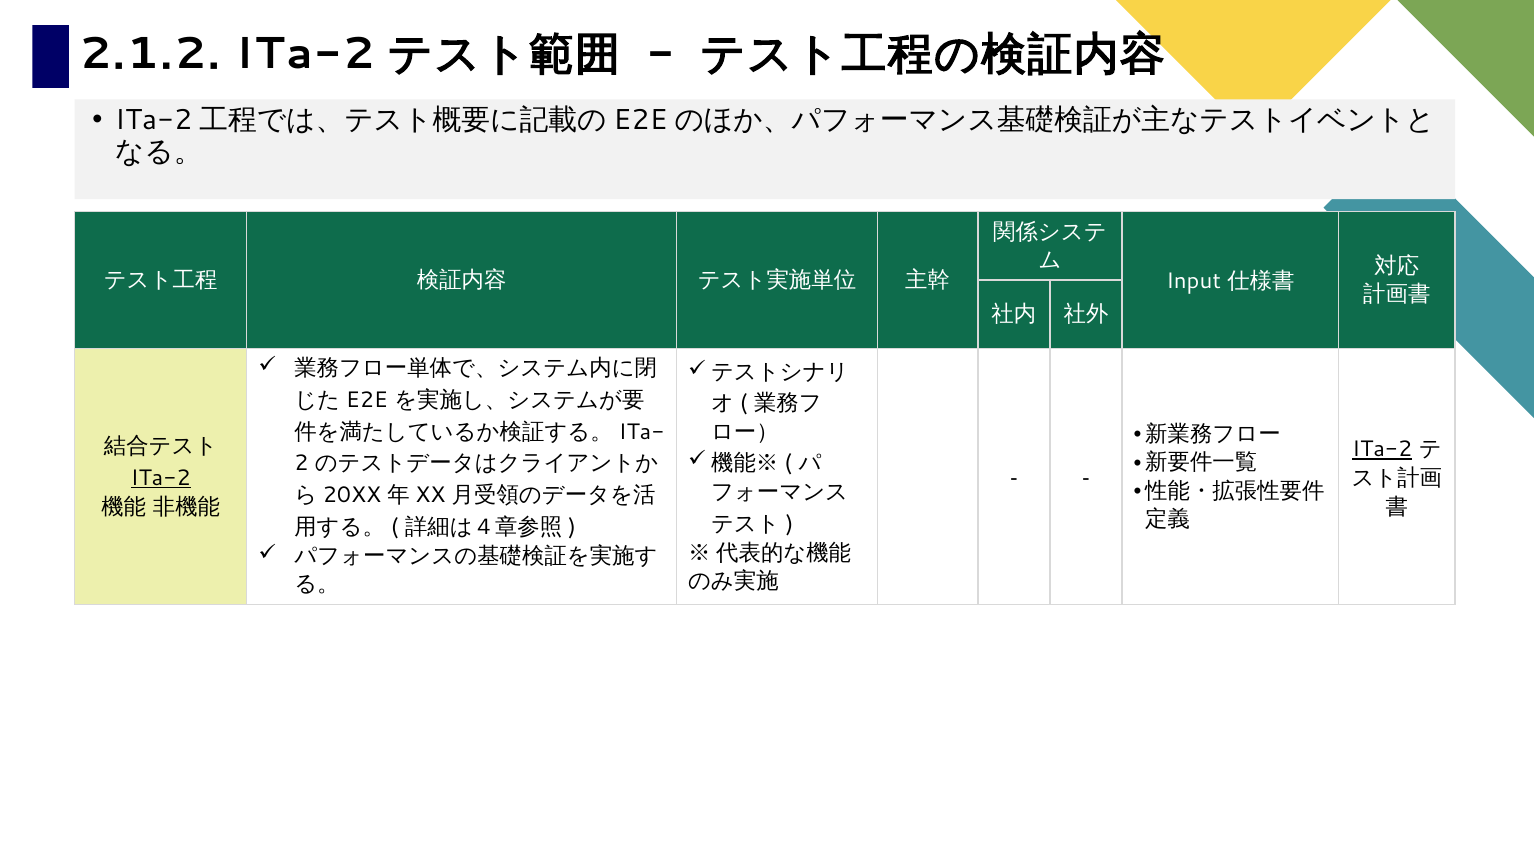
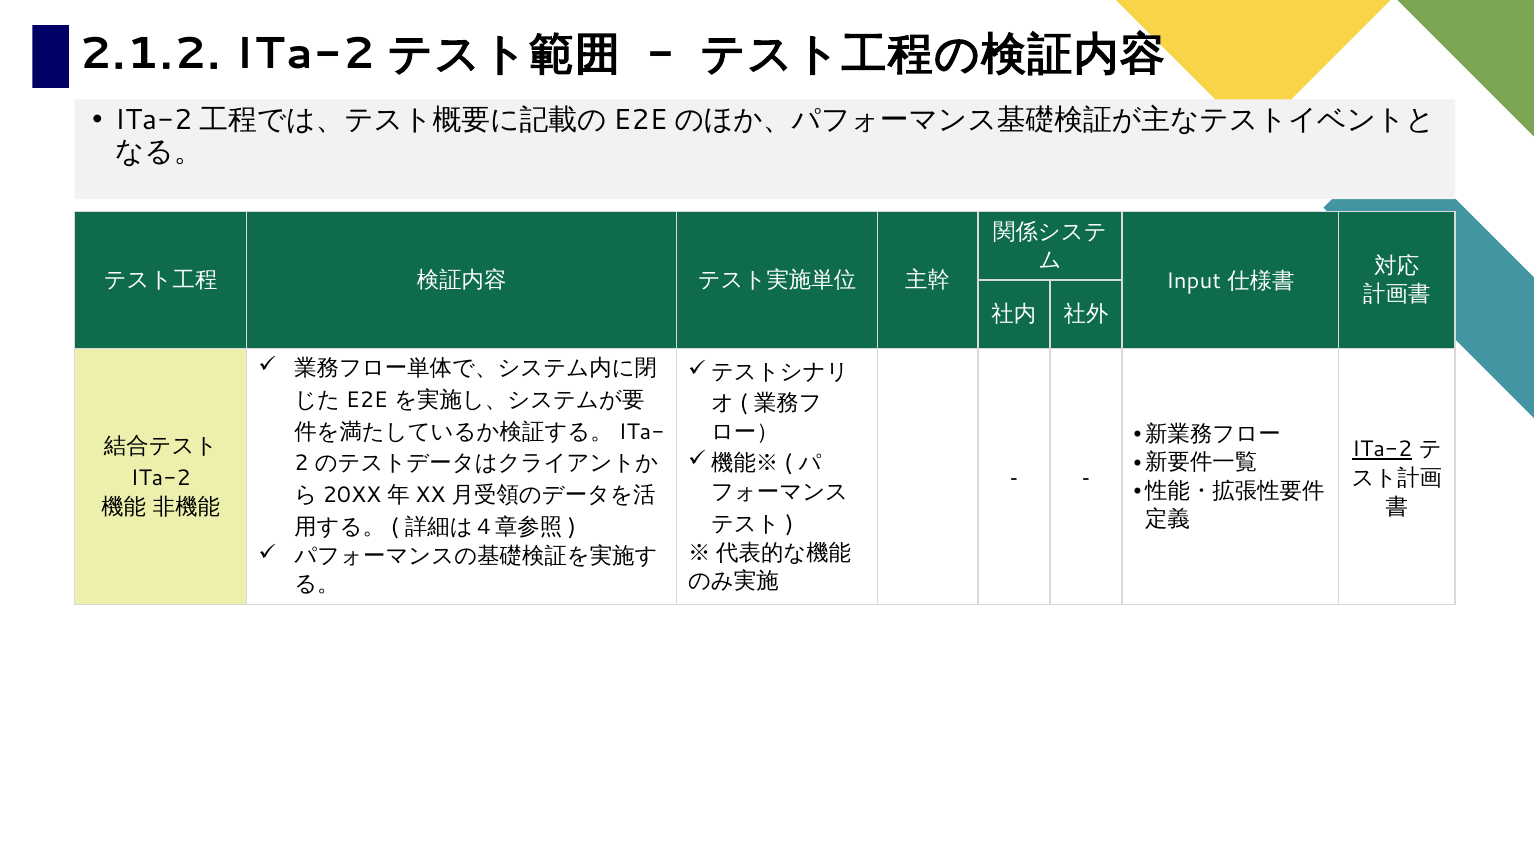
ITa-2 at (161, 478) underline: present -> none
